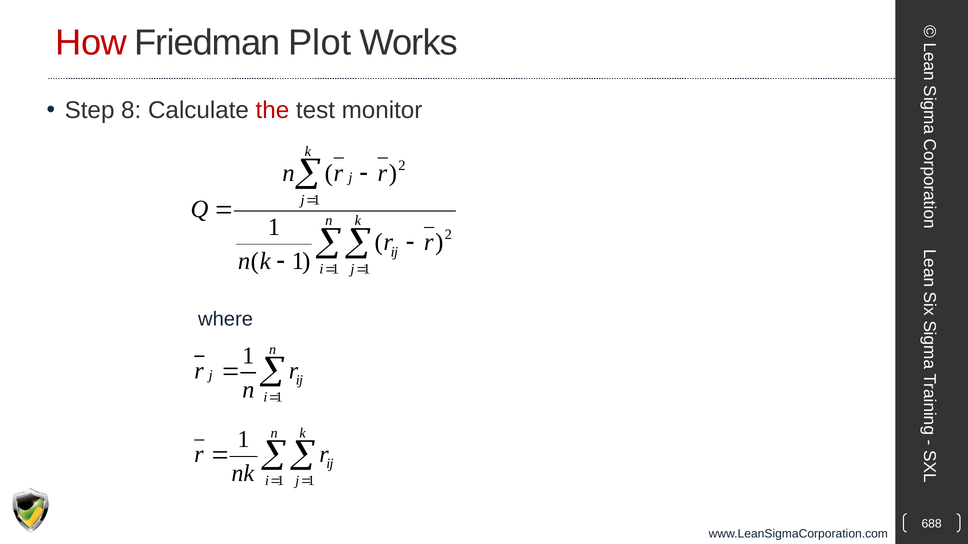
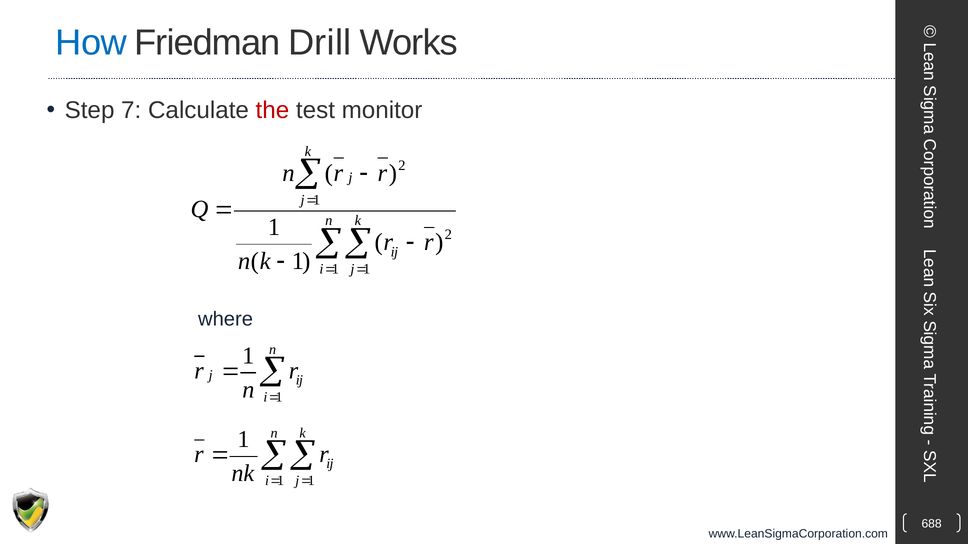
How colour: red -> blue
Plot: Plot -> Drill
8: 8 -> 7
